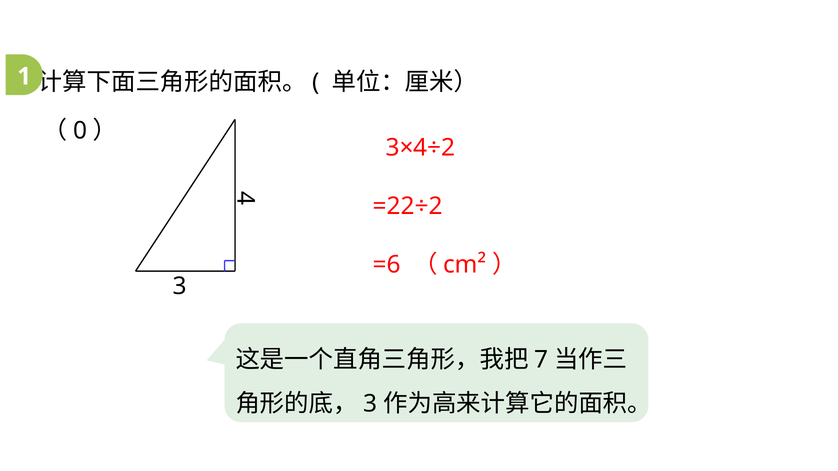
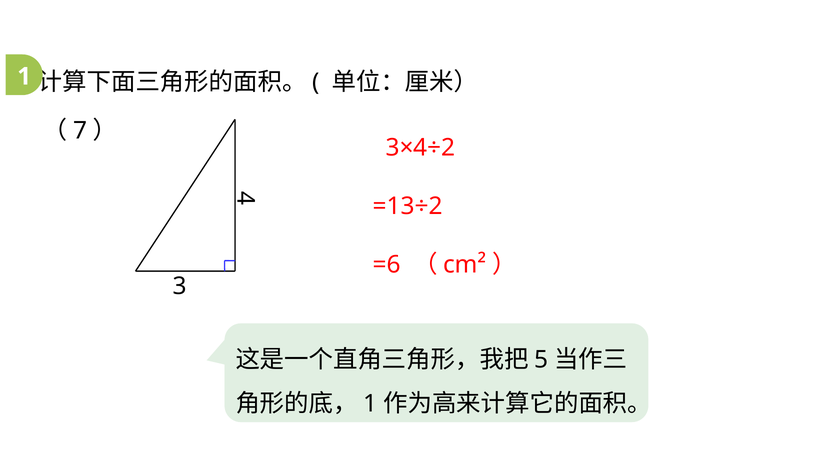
0: 0 -> 7
=22÷2: =22÷2 -> =13÷2
7: 7 -> 5
3 at (370, 404): 3 -> 1
